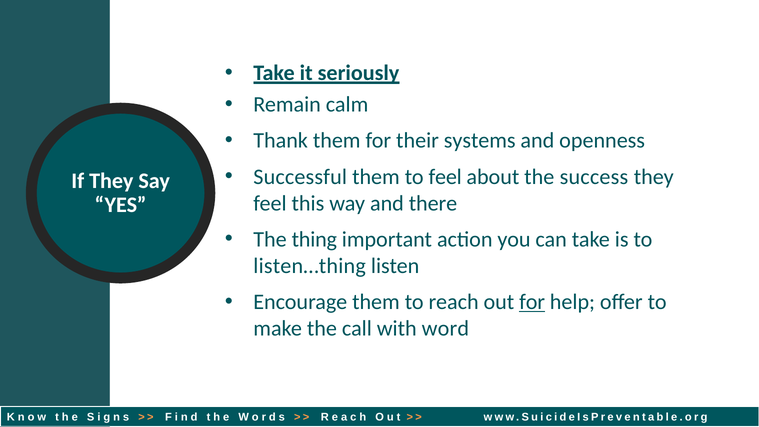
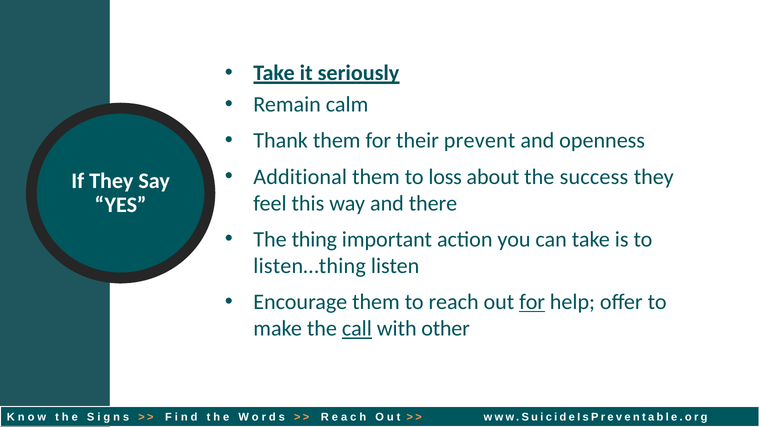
systems: systems -> prevent
Successful: Successful -> Additional
to feel: feel -> loss
call underline: none -> present
word: word -> other
